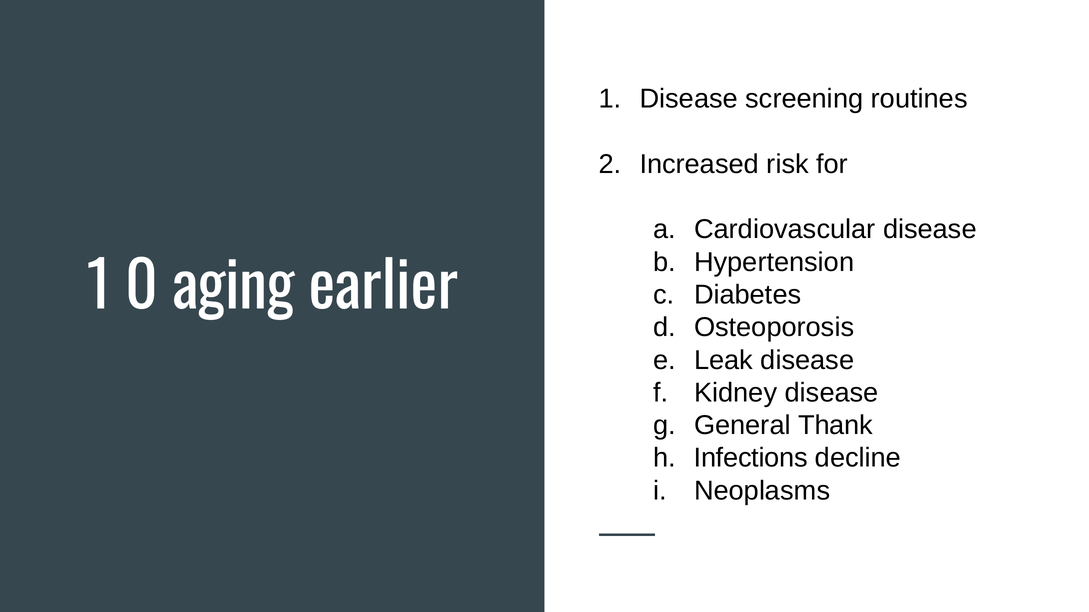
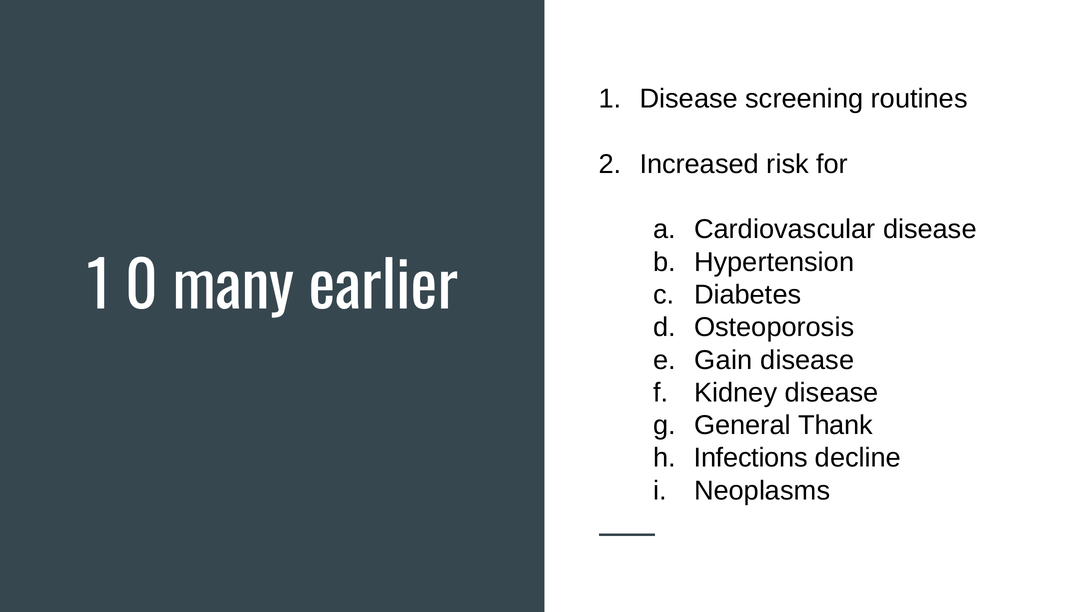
aging: aging -> many
Leak: Leak -> Gain
